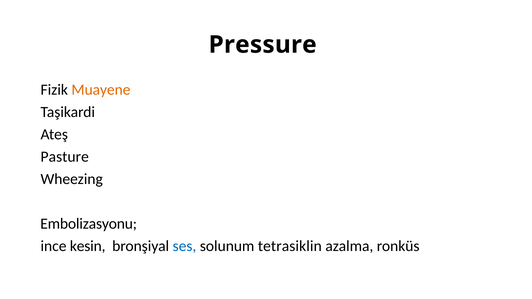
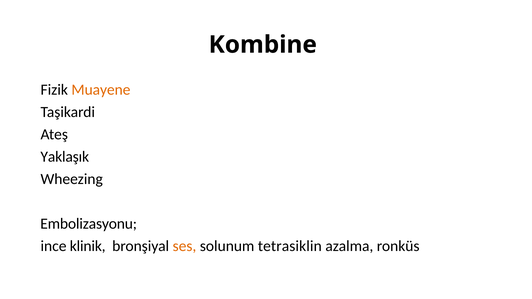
Pressure: Pressure -> Kombine
Pasture: Pasture -> Yaklaşık
kesin: kesin -> klinik
ses colour: blue -> orange
